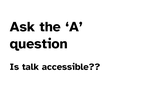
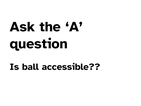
talk: talk -> ball
